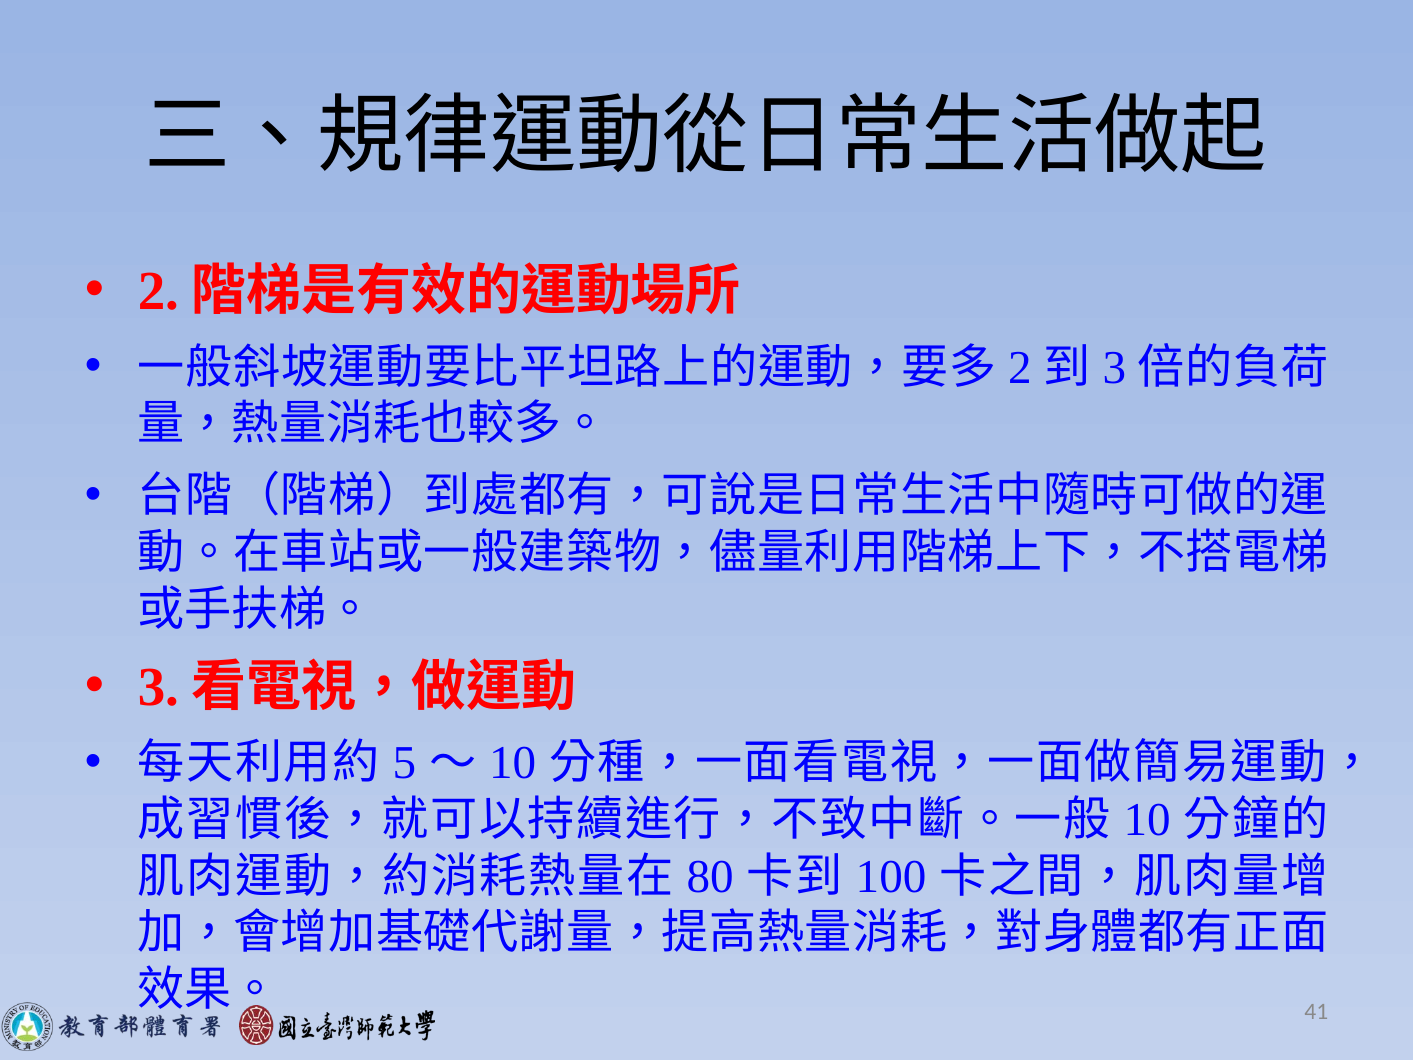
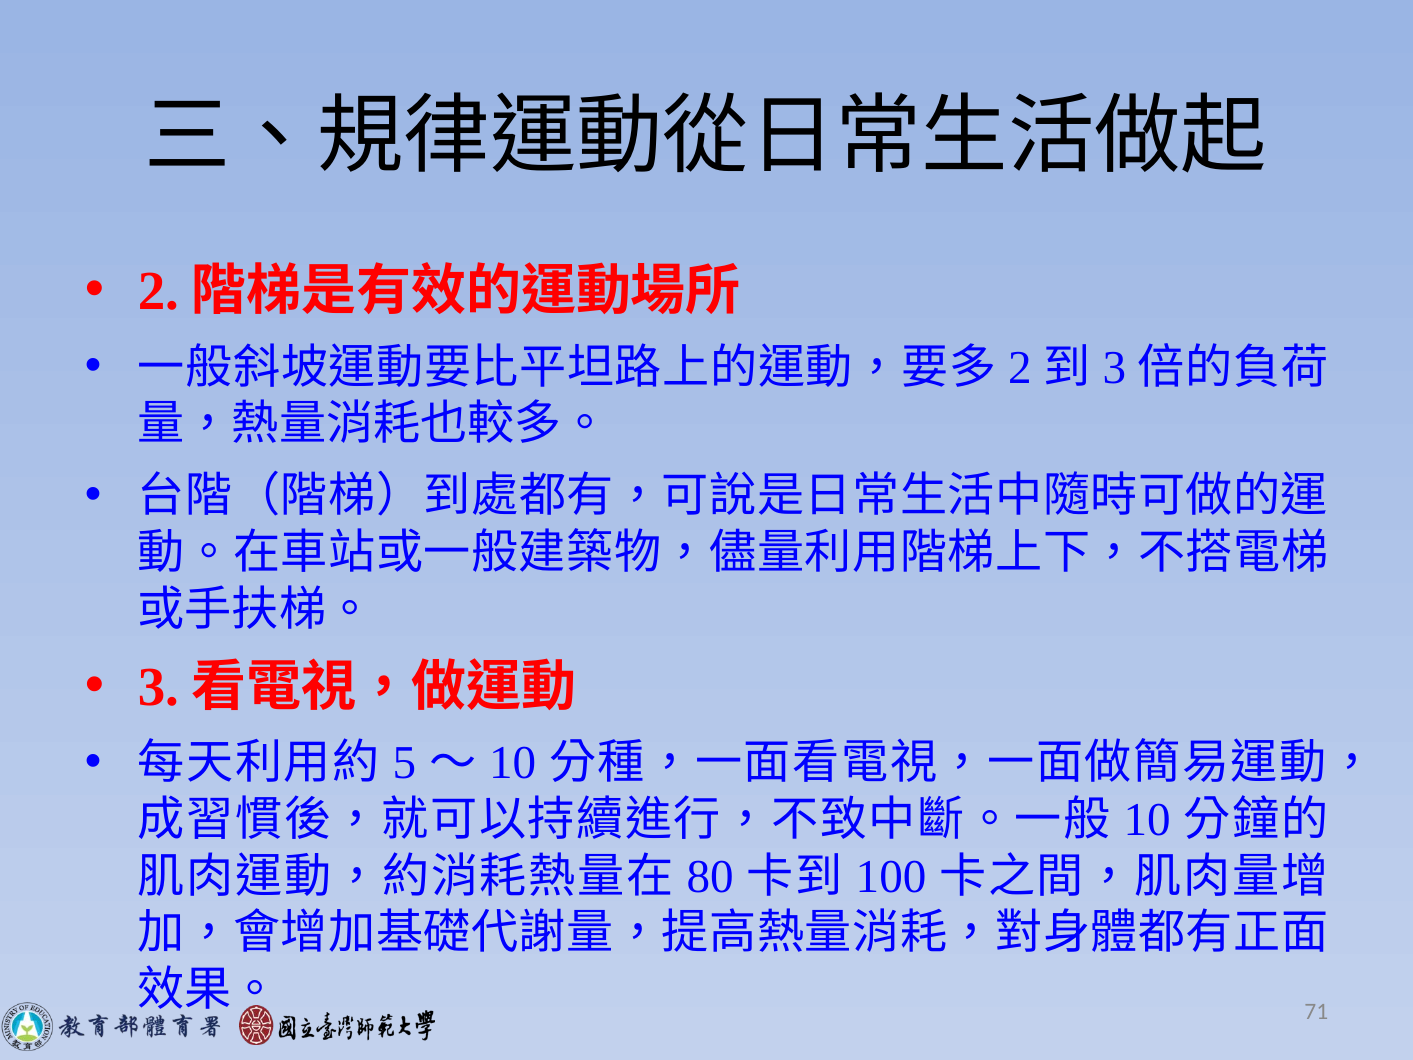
41: 41 -> 71
